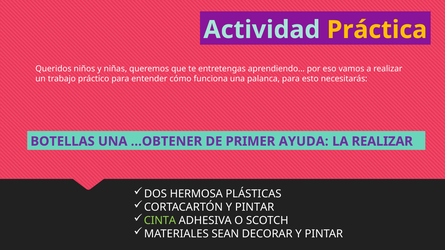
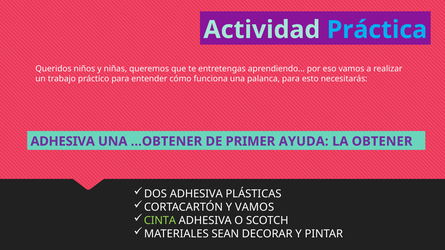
Práctica colour: yellow -> light blue
BOTELLAS at (63, 142): BOTELLAS -> ADHESIVA
LA REALIZAR: REALIZAR -> OBTENER
DOS HERMOSA: HERMOSA -> ADHESIVA
CORTACARTÓN Y PINTAR: PINTAR -> VAMOS
